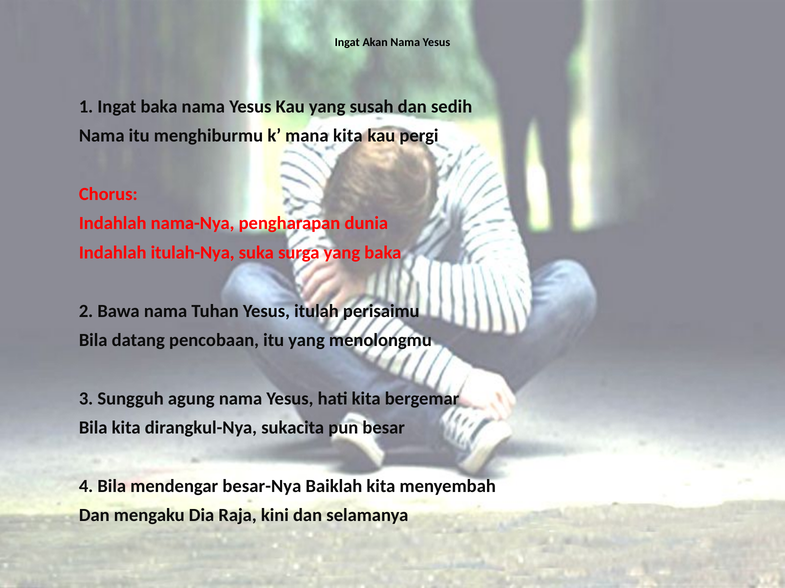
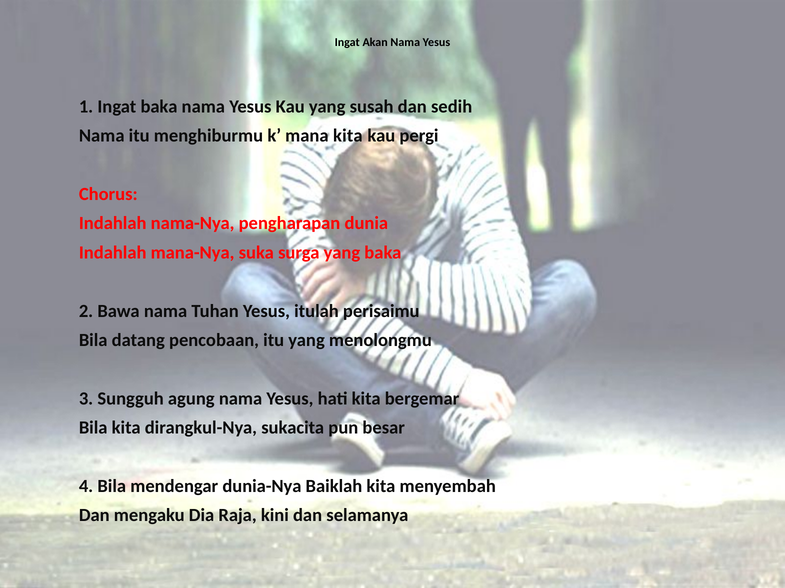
itulah-Nya: itulah-Nya -> mana-Nya
besar-Nya: besar-Nya -> dunia-Nya
